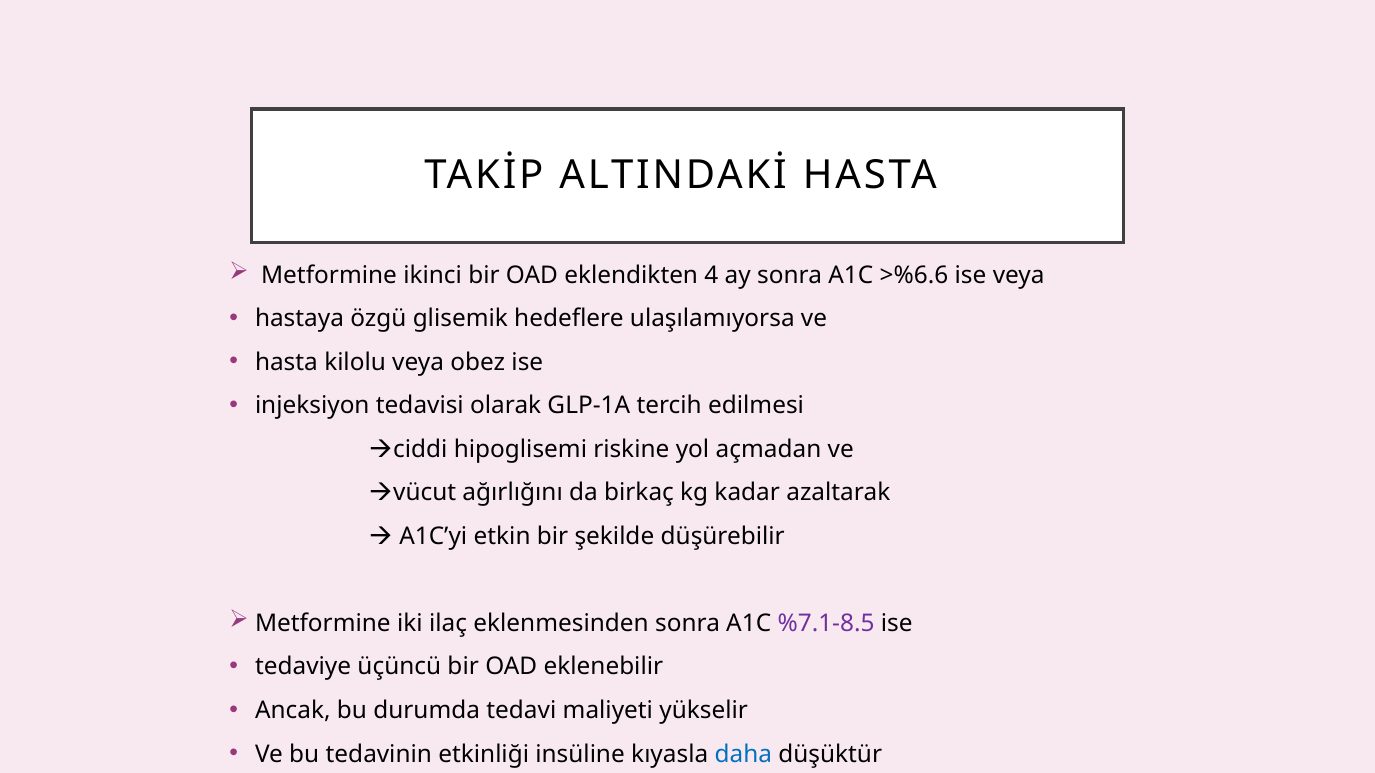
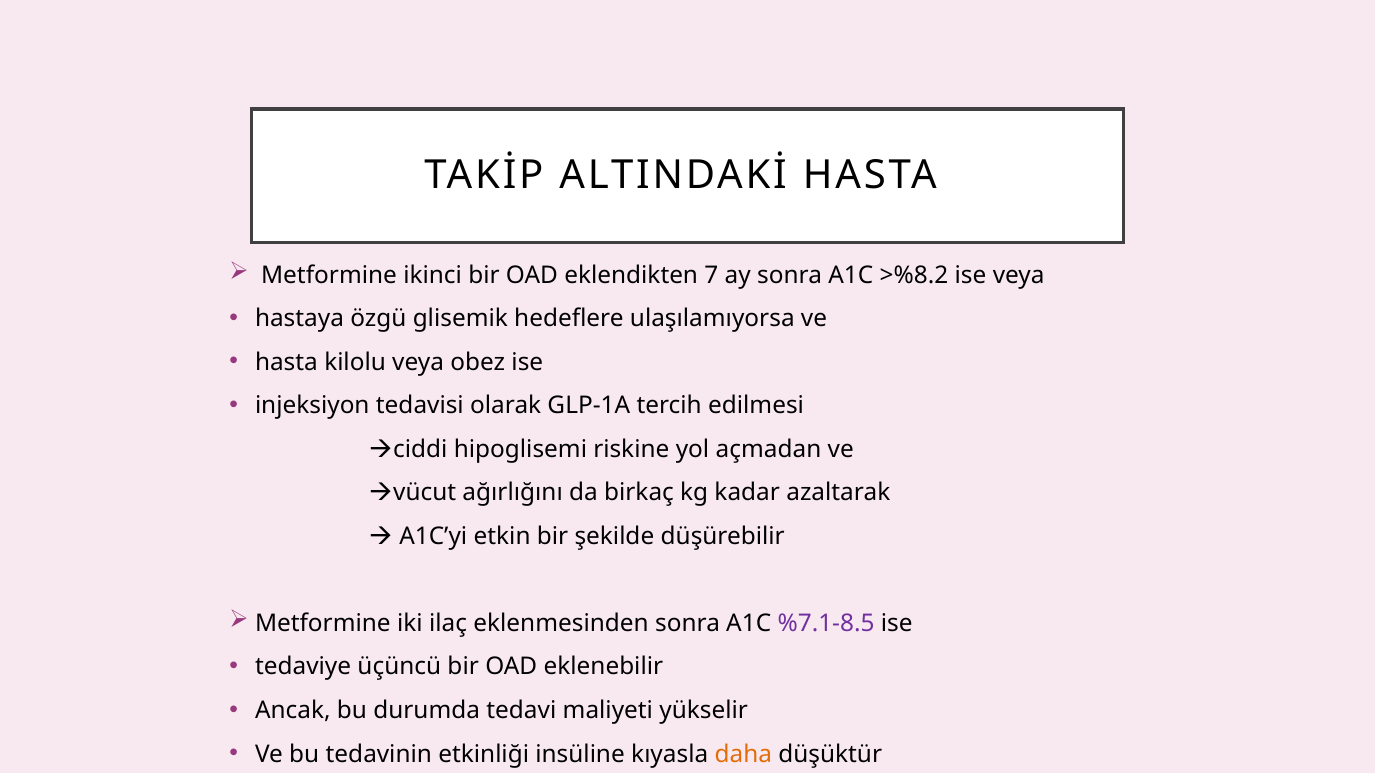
4: 4 -> 7
>%6.6: >%6.6 -> >%8.2
daha colour: blue -> orange
